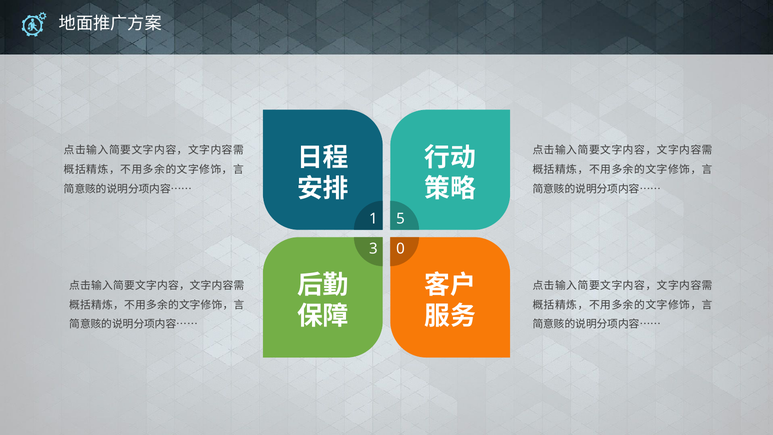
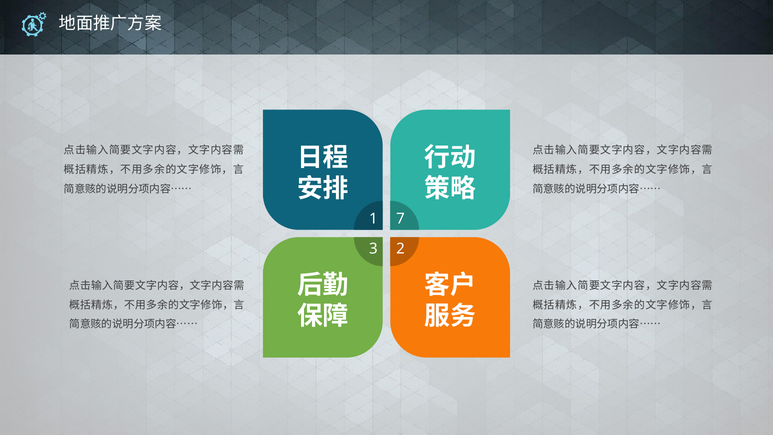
5: 5 -> 7
0: 0 -> 2
